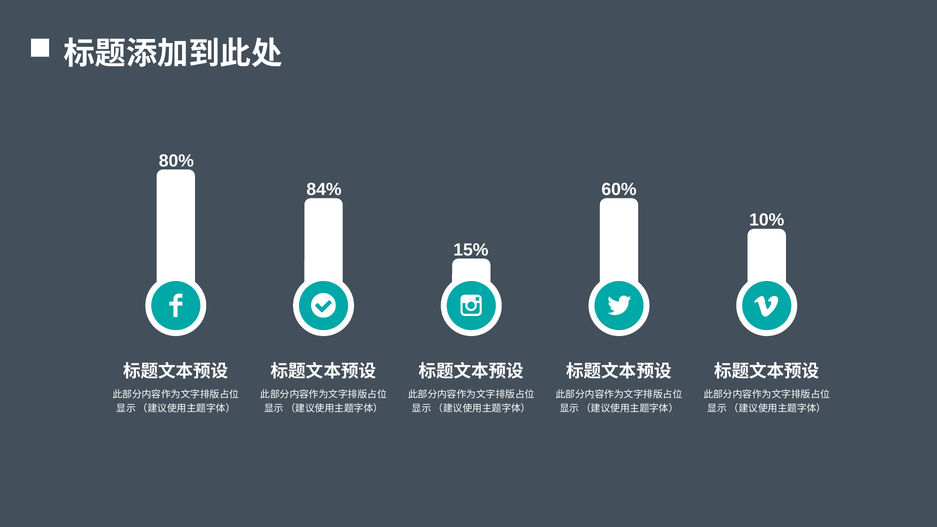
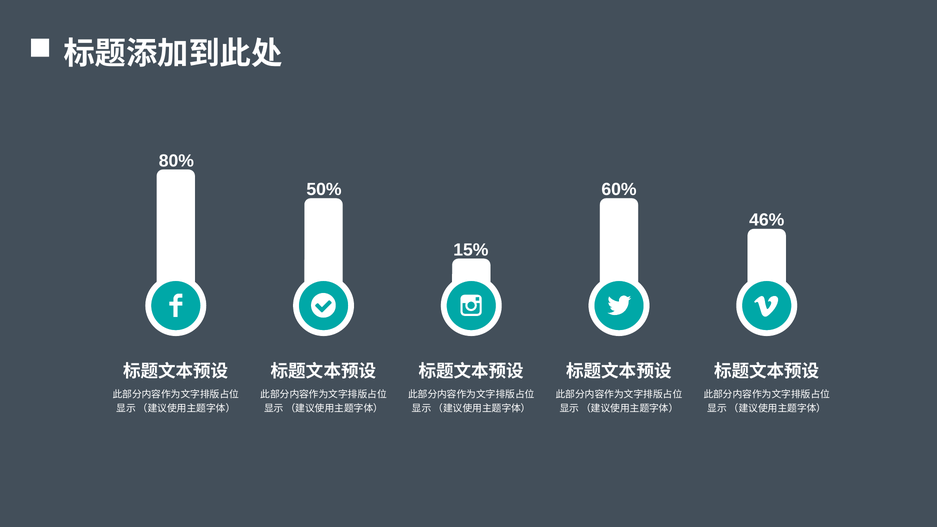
84%: 84% -> 50%
10%: 10% -> 46%
